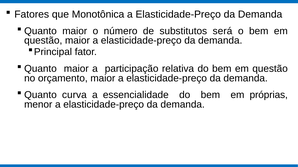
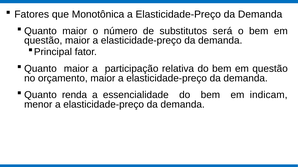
curva: curva -> renda
próprias: próprias -> indicam
